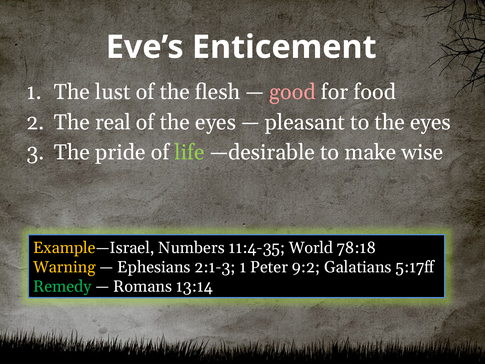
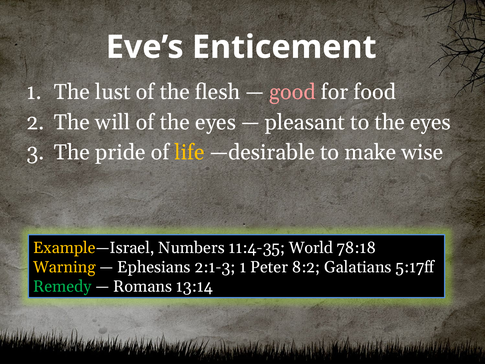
real: real -> will
life colour: light green -> yellow
9:2: 9:2 -> 8:2
